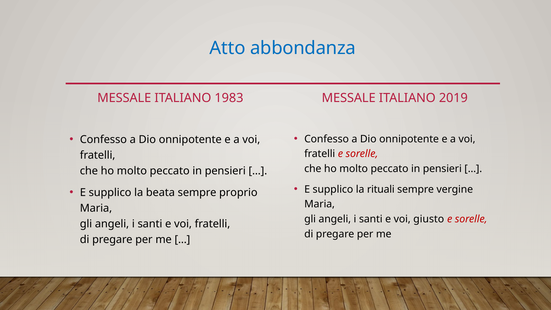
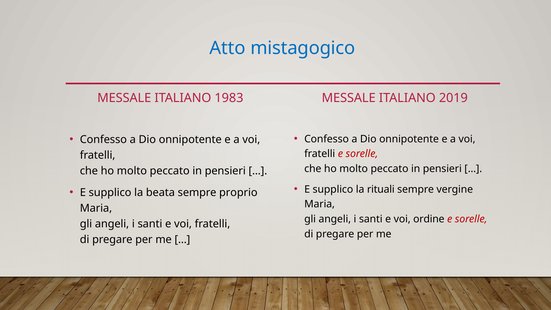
abbondanza: abbondanza -> mistagogico
giusto: giusto -> ordine
